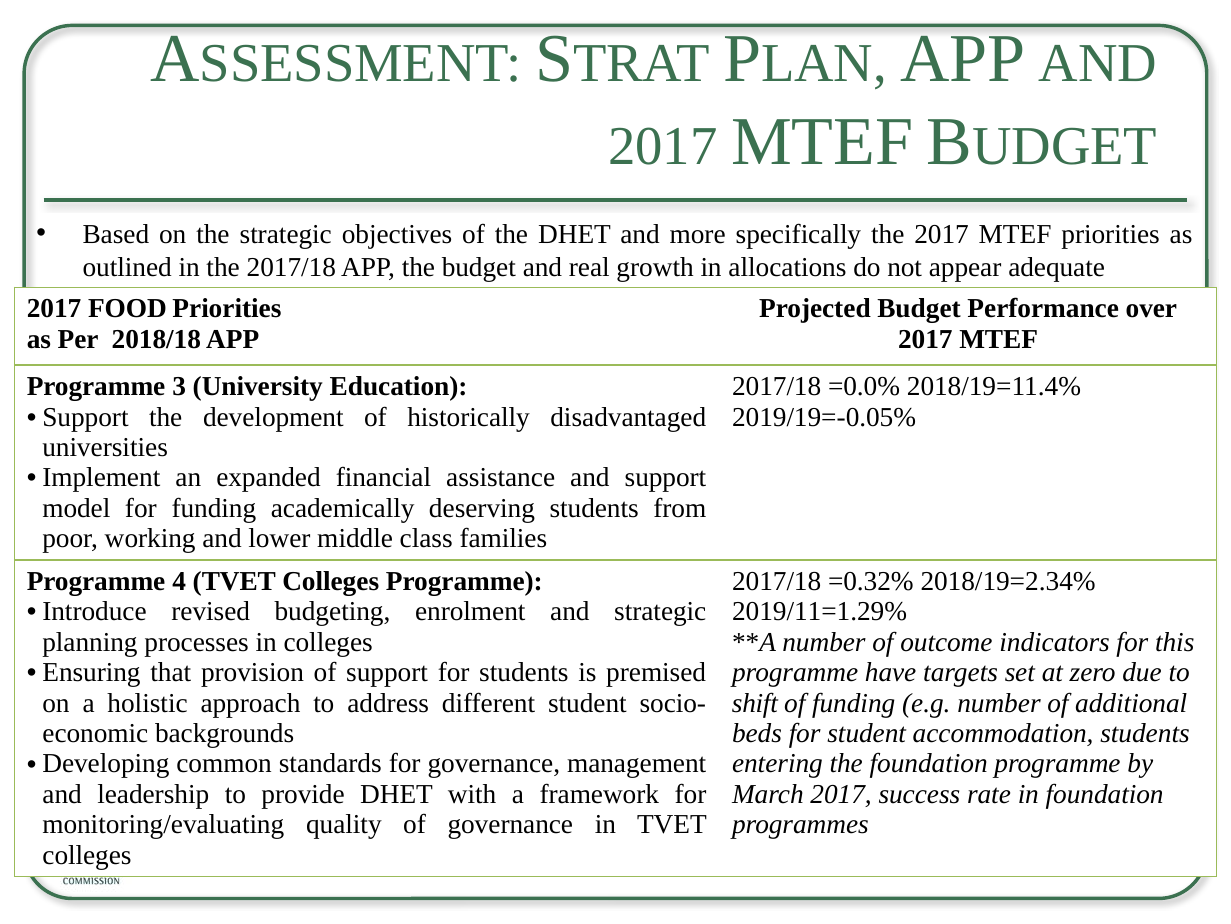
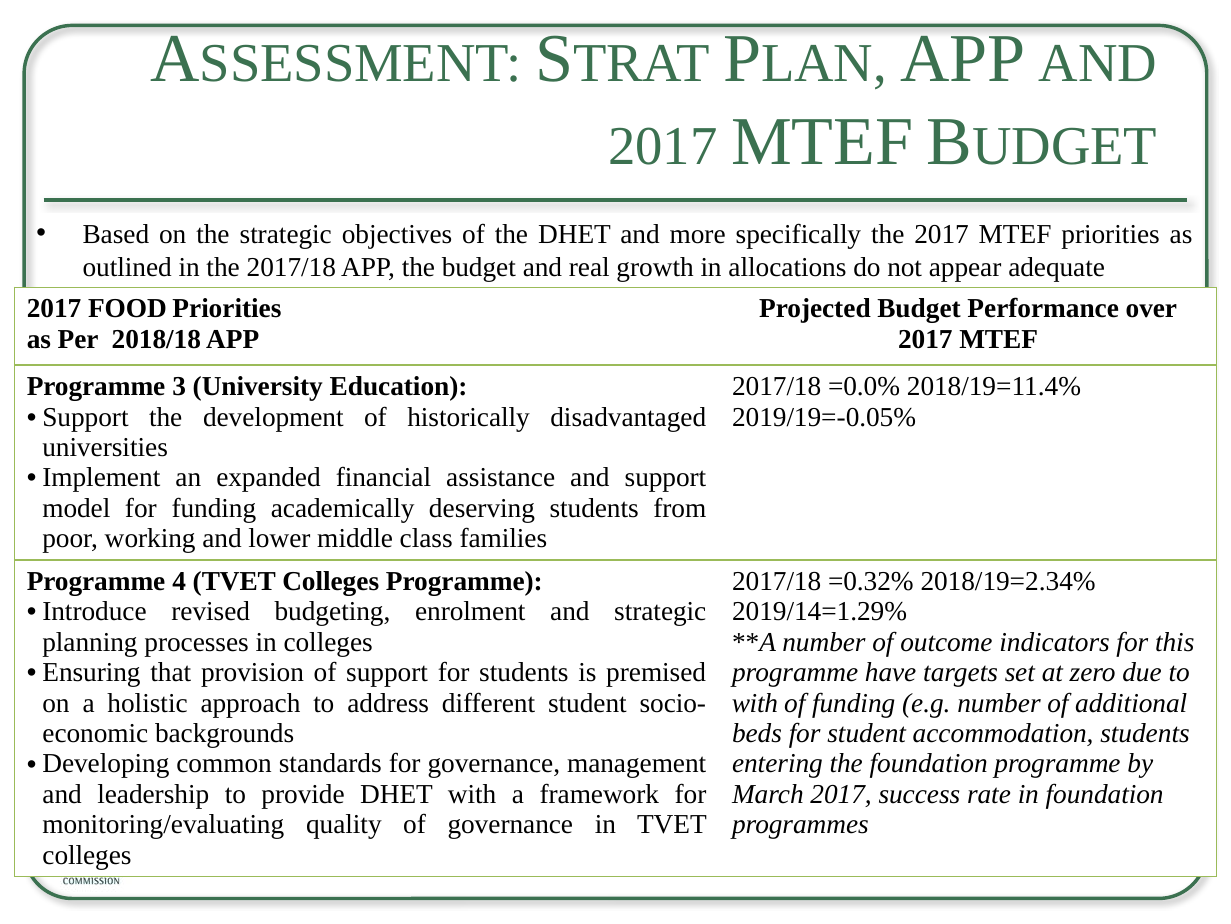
2019/11=1.29%: 2019/11=1.29% -> 2019/14=1.29%
shift at (755, 702): shift -> with
